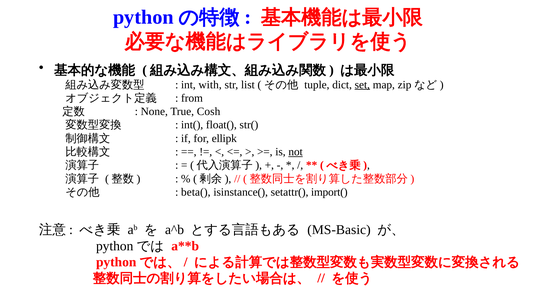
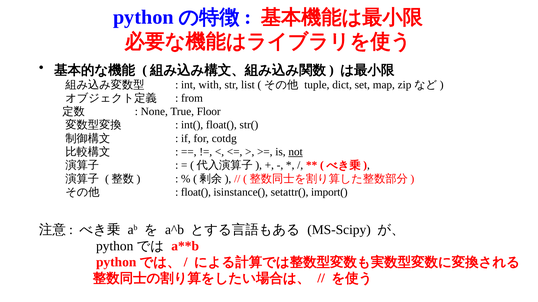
set underline: present -> none
Cosh: Cosh -> Floor
ellipk: ellipk -> cotdg
beta( at (196, 192): beta( -> float(
MS-Basic: MS-Basic -> MS-Scipy
